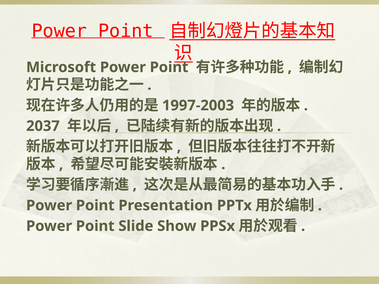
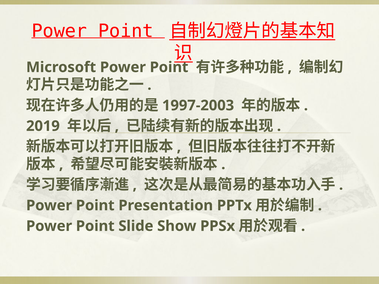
2037: 2037 -> 2019
